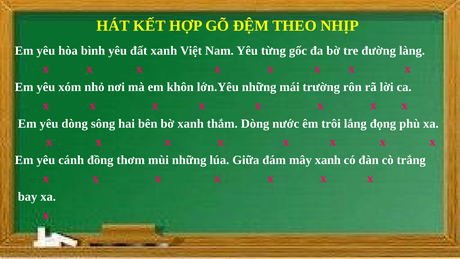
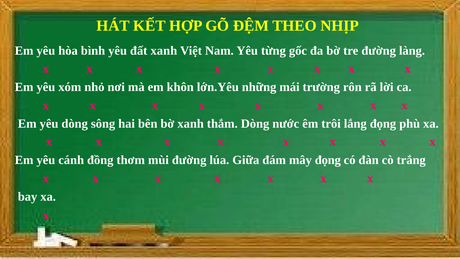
mùi những: những -> đường
mây xanh: xanh -> đọng
